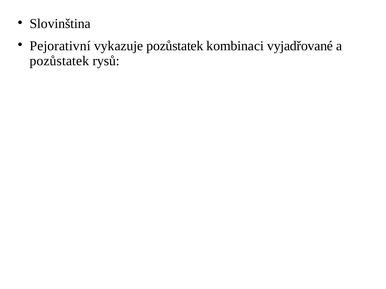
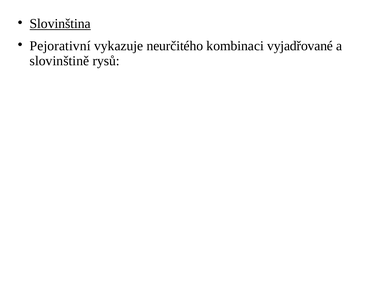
Slovinština underline: none -> present
vykazuje pozůstatek: pozůstatek -> neurčitého
pozůstatek at (59, 61): pozůstatek -> slovinštině
